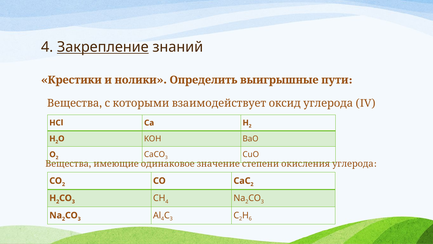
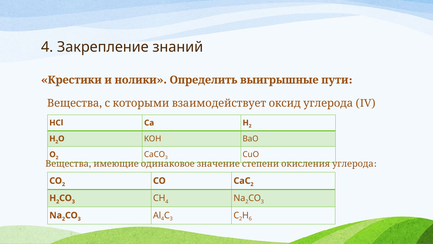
Закрепление underline: present -> none
